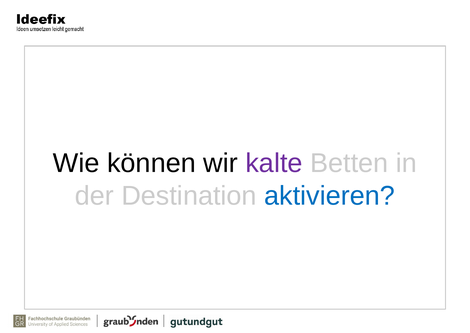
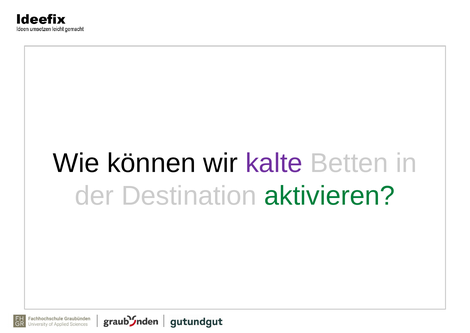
aktivieren colour: blue -> green
